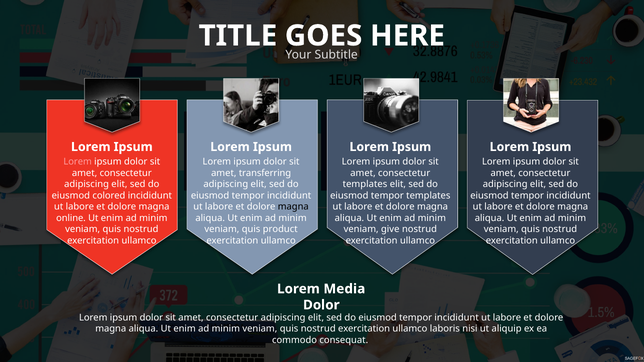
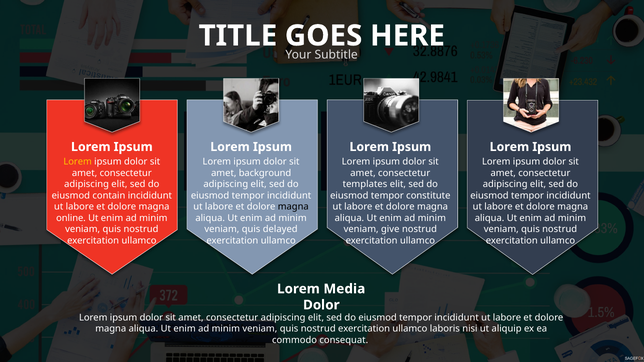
Lorem at (78, 162) colour: pink -> yellow
transferring: transferring -> background
colored: colored -> contain
tempor templates: templates -> constitute
product: product -> delayed
